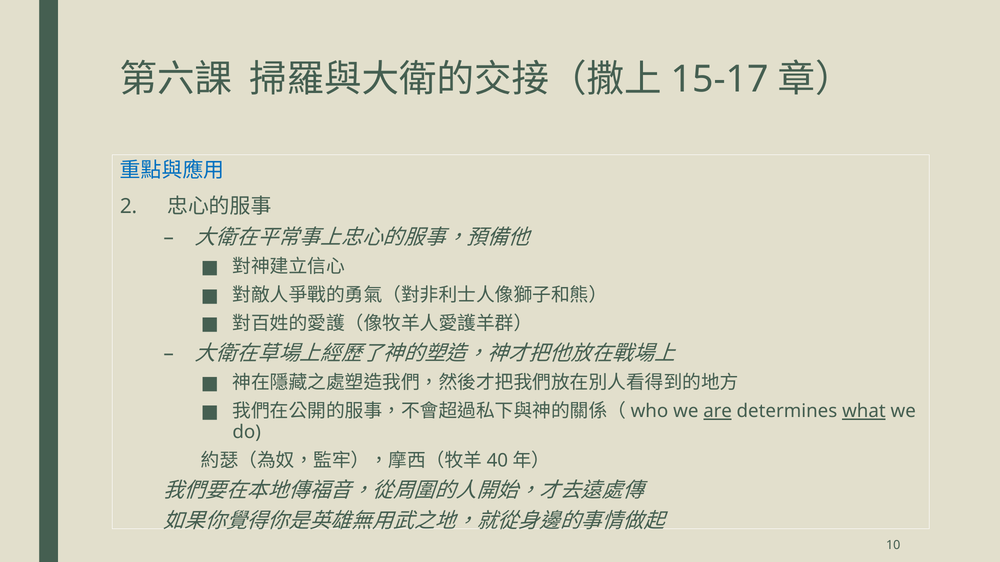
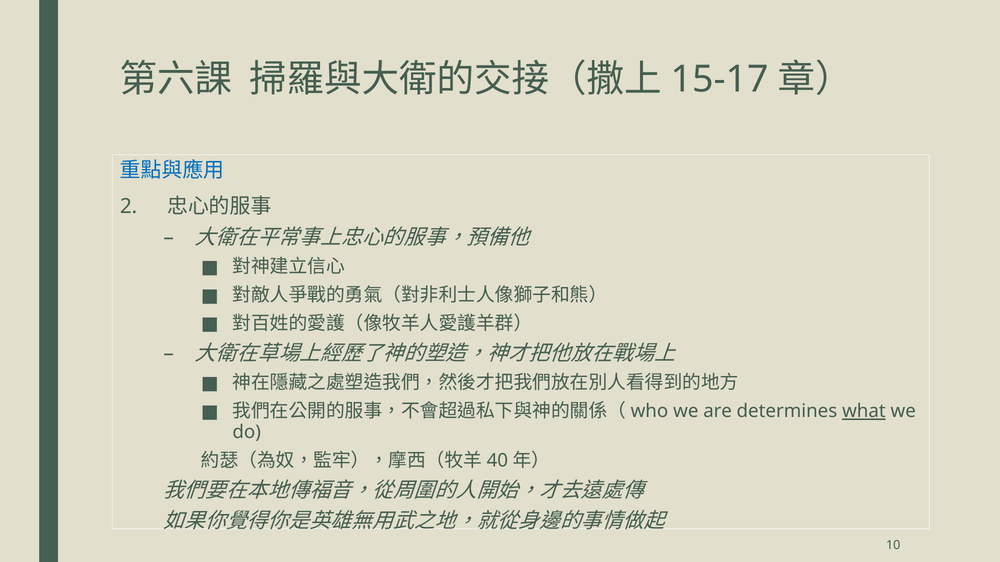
are underline: present -> none
